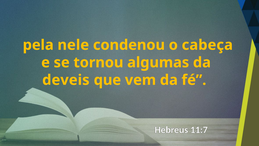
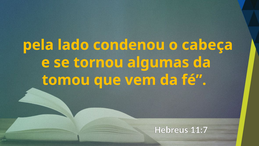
nele: nele -> lado
deveis: deveis -> tomou
